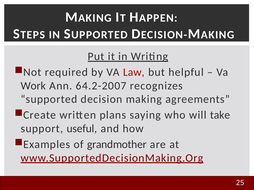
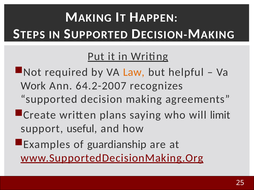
Law colour: red -> orange
take: take -> limit
grandmother: grandmother -> guardianship
